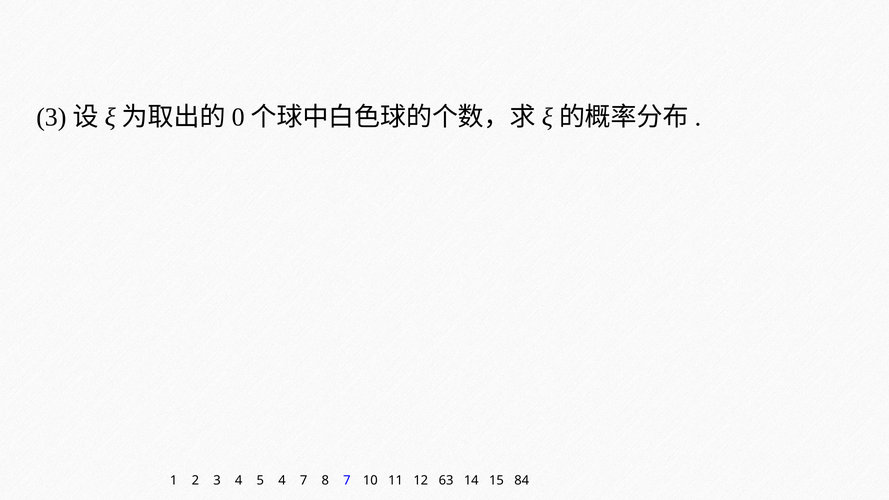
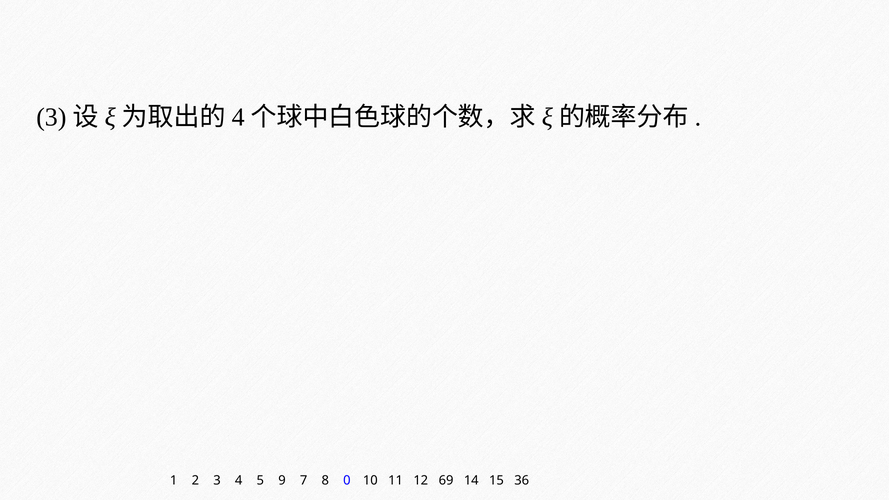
0 at (238, 117): 0 -> 4
5 4: 4 -> 9
8 7: 7 -> 0
63: 63 -> 69
84: 84 -> 36
